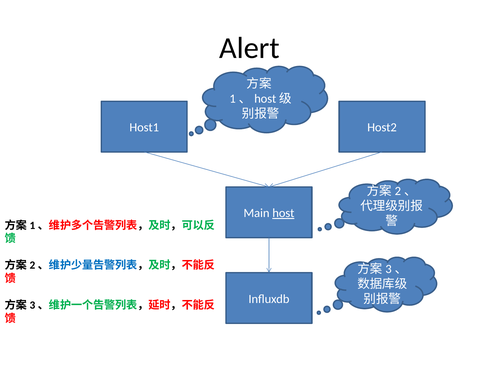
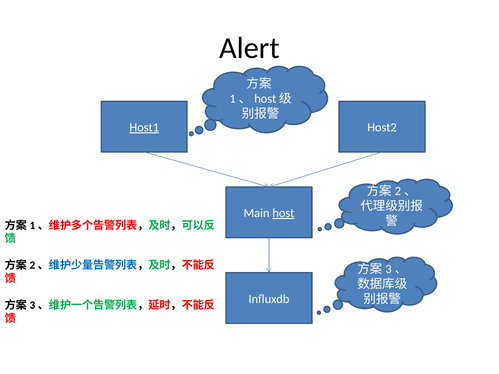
Host1 underline: none -> present
